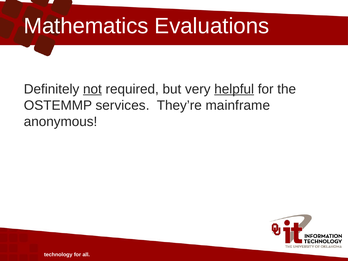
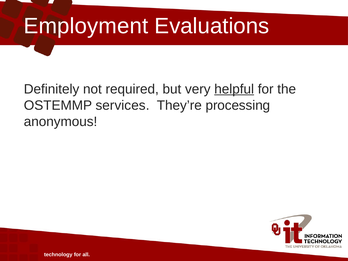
Mathematics: Mathematics -> Employment
not underline: present -> none
mainframe: mainframe -> processing
